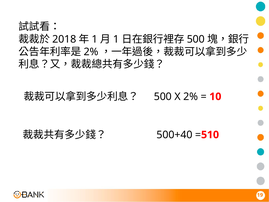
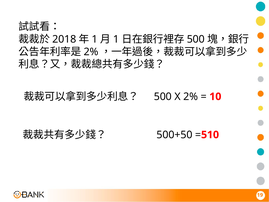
500+40: 500+40 -> 500+50
